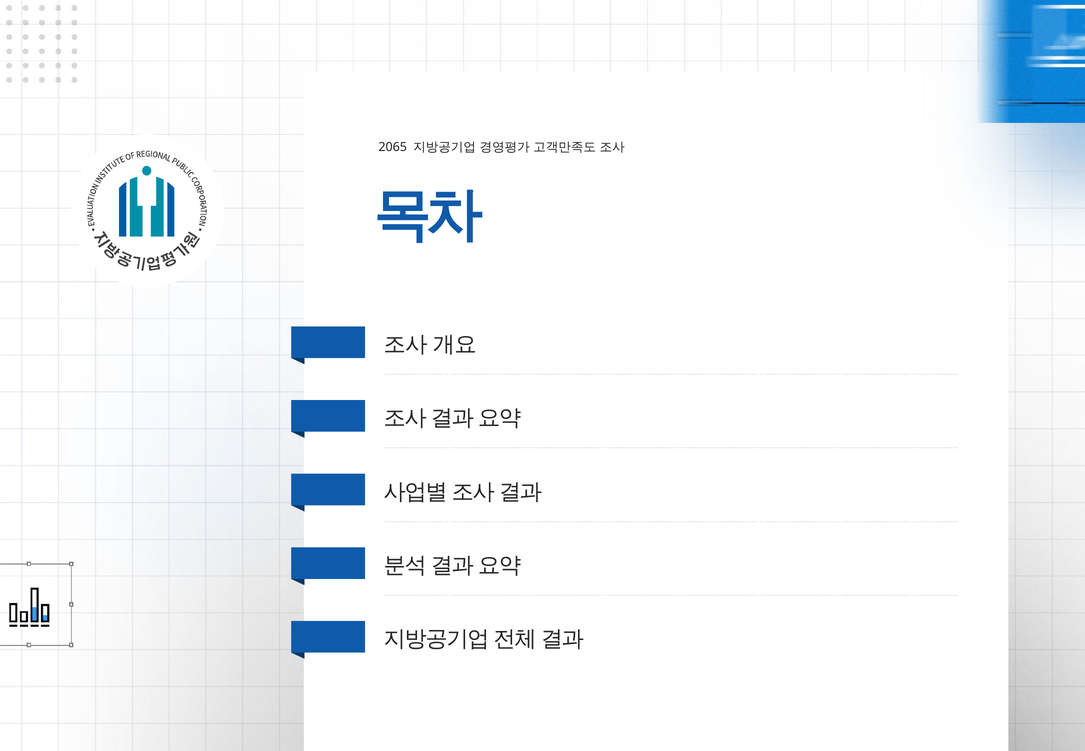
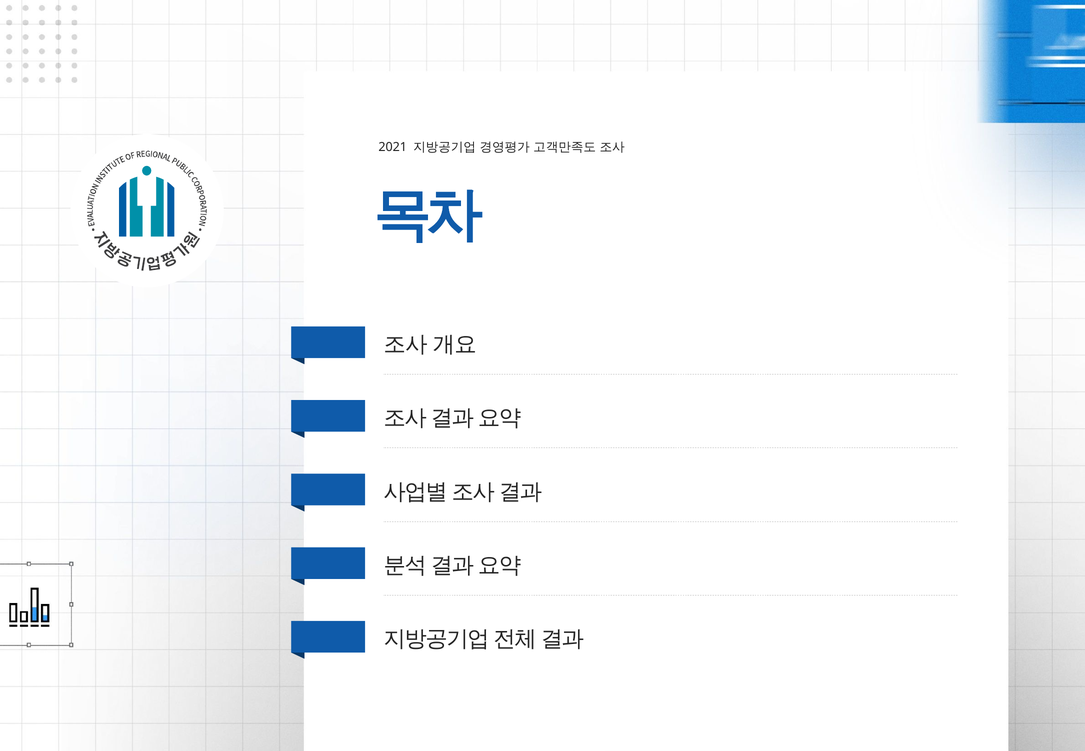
2065: 2065 -> 2021
